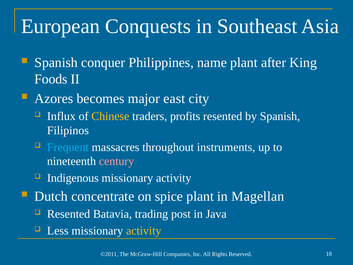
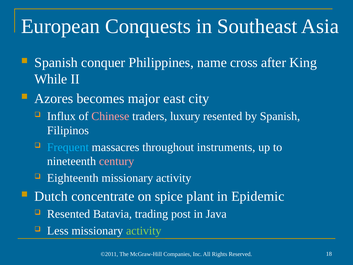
name plant: plant -> cross
Foods: Foods -> While
Chinese colour: yellow -> pink
profits: profits -> luxury
Indigenous: Indigenous -> Eighteenth
Magellan: Magellan -> Epidemic
activity at (144, 231) colour: yellow -> light green
